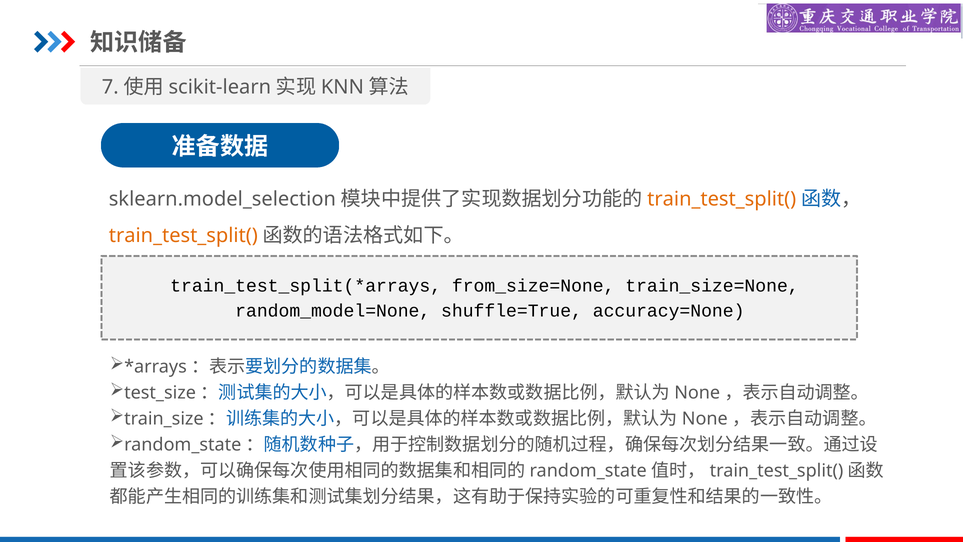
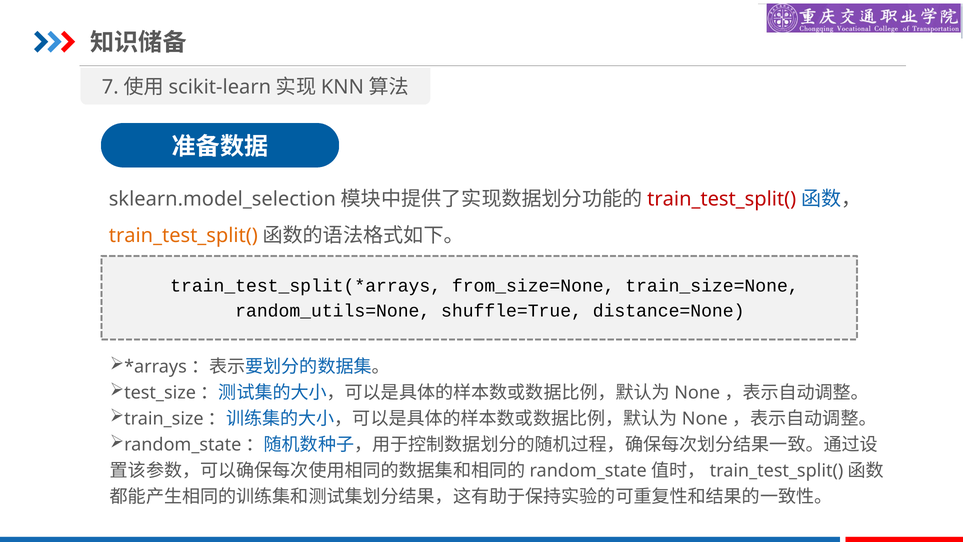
train_test_split( at (722, 199) colour: orange -> red
random_model=None: random_model=None -> random_utils=None
accuracy=None: accuracy=None -> distance=None
